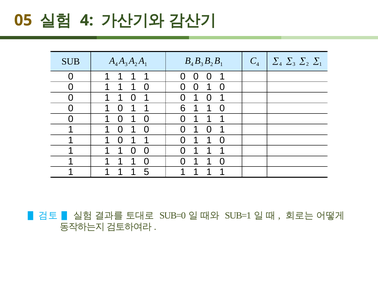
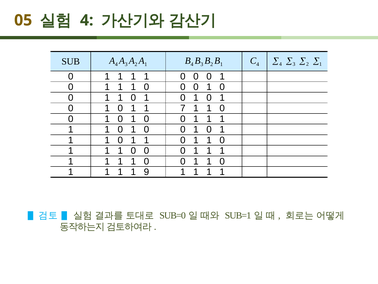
6: 6 -> 7
5: 5 -> 9
